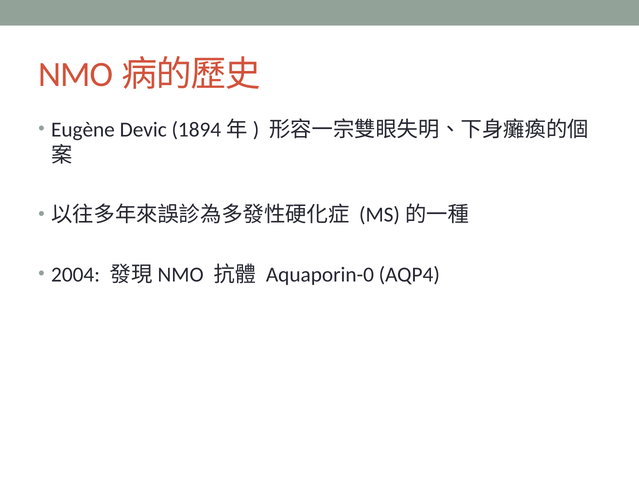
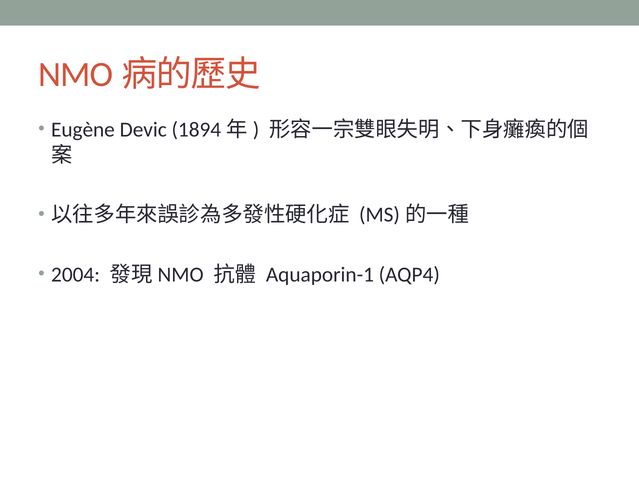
Aquaporin-0: Aquaporin-0 -> Aquaporin-1
